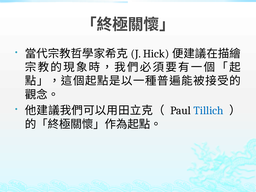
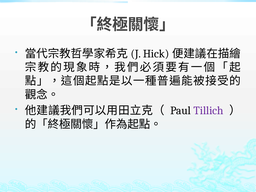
Tillich colour: blue -> purple
